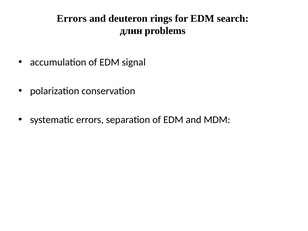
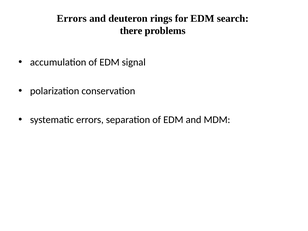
длин: длин -> there
